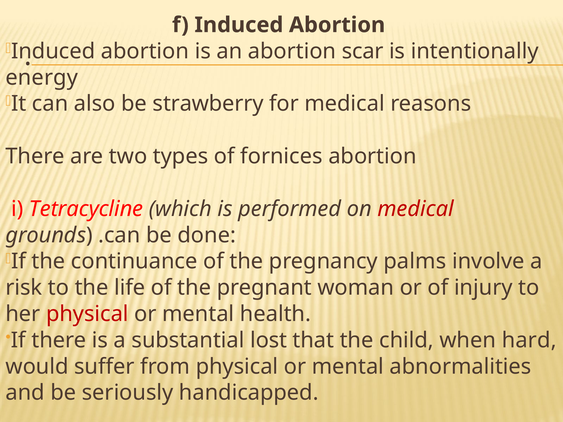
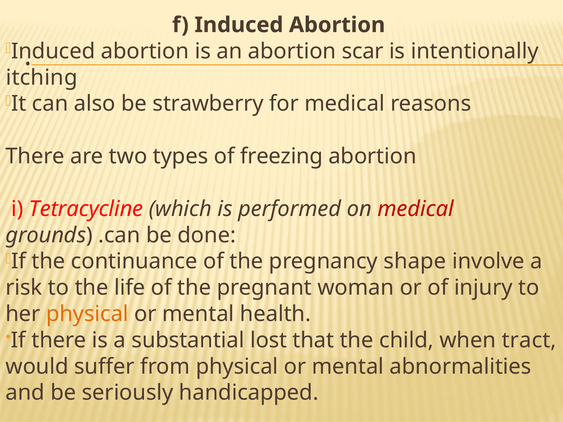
energy: energy -> itching
fornices: fornices -> freezing
palms: palms -> shape
physical at (87, 314) colour: red -> orange
hard: hard -> tract
